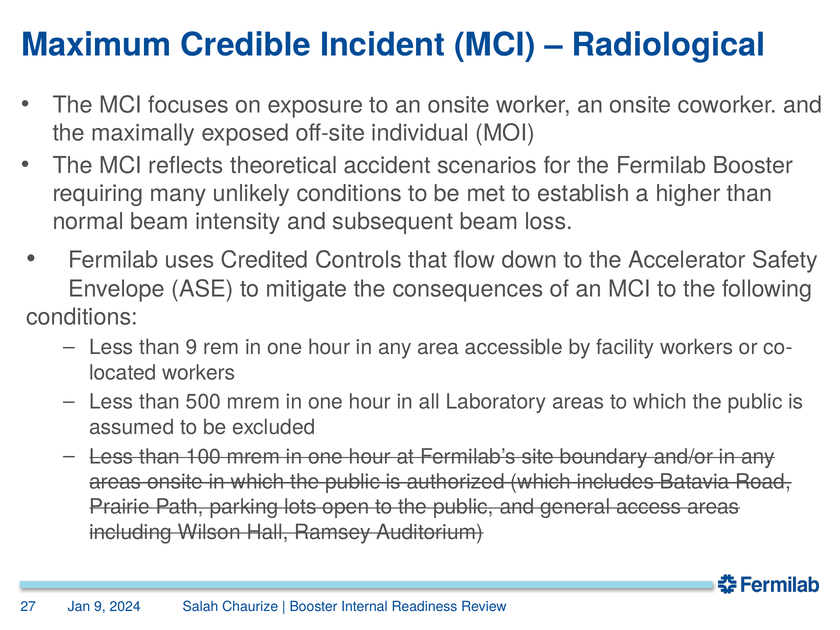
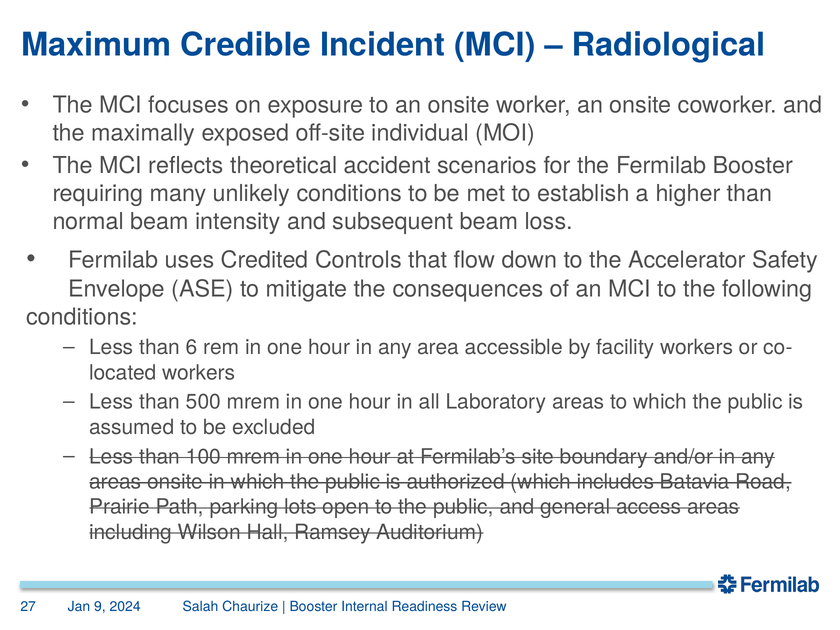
than 9: 9 -> 6
